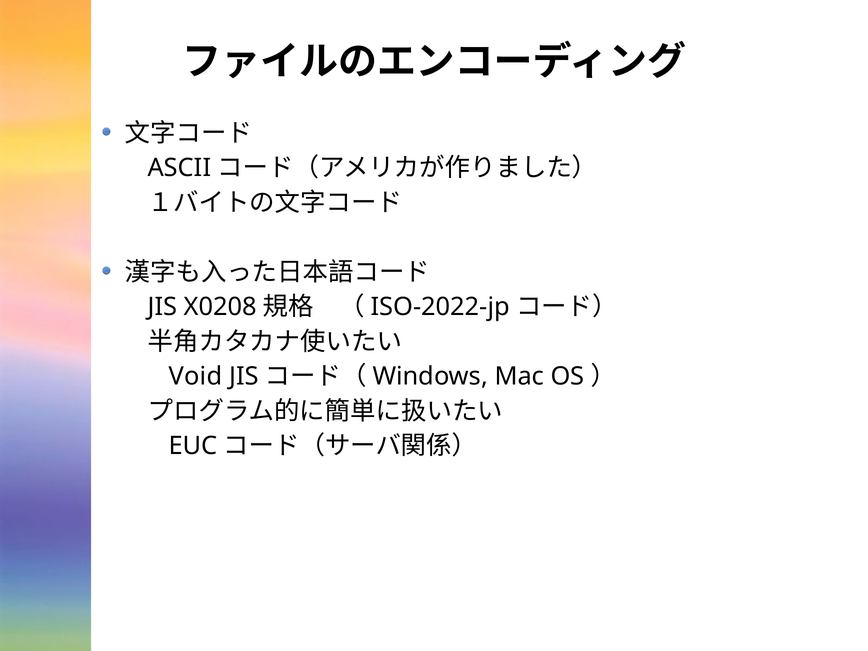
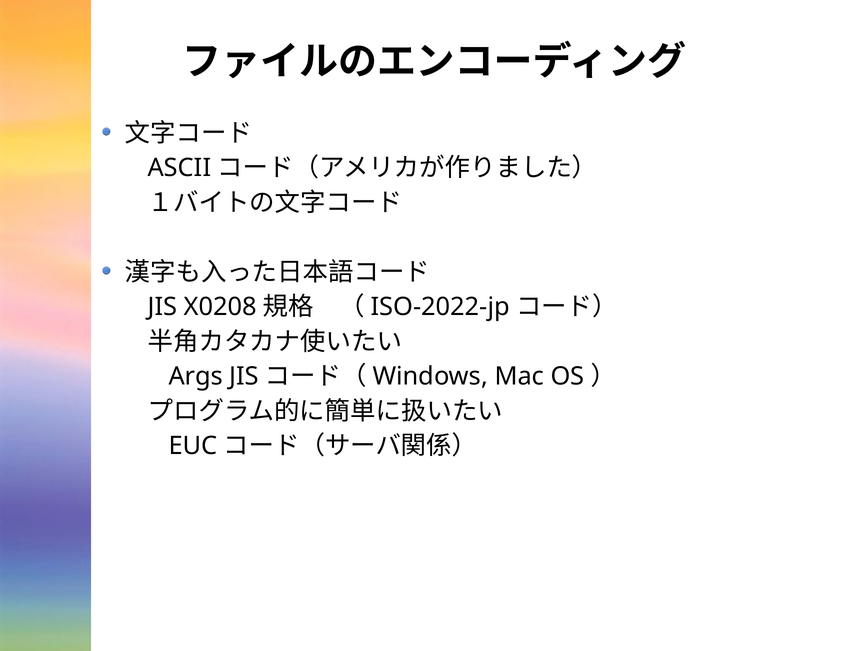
Void: Void -> Args
